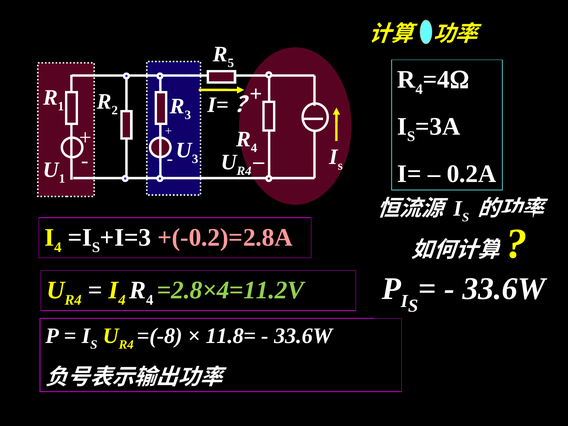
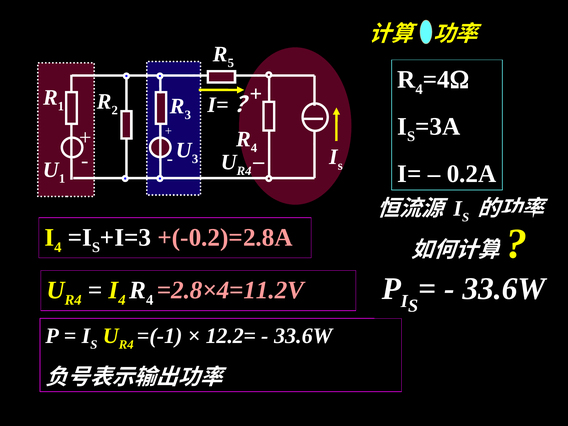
=2.8×4=11.2V colour: light green -> pink
=(-8: =(-8 -> =(-1
11.8=: 11.8= -> 12.2=
